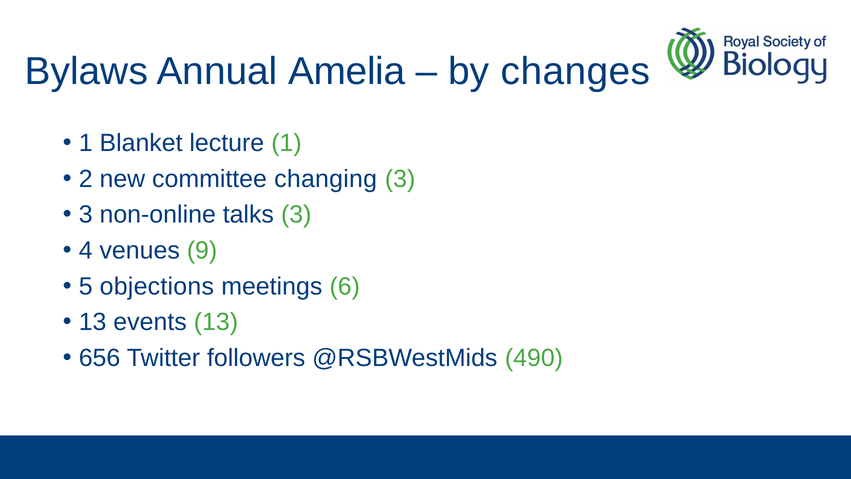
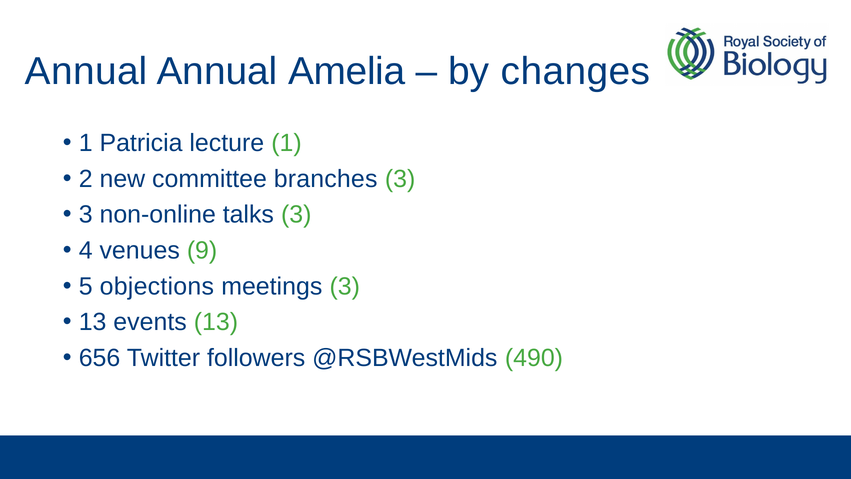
Bylaws at (86, 71): Bylaws -> Annual
Blanket: Blanket -> Patricia
changing: changing -> branches
meetings 6: 6 -> 3
